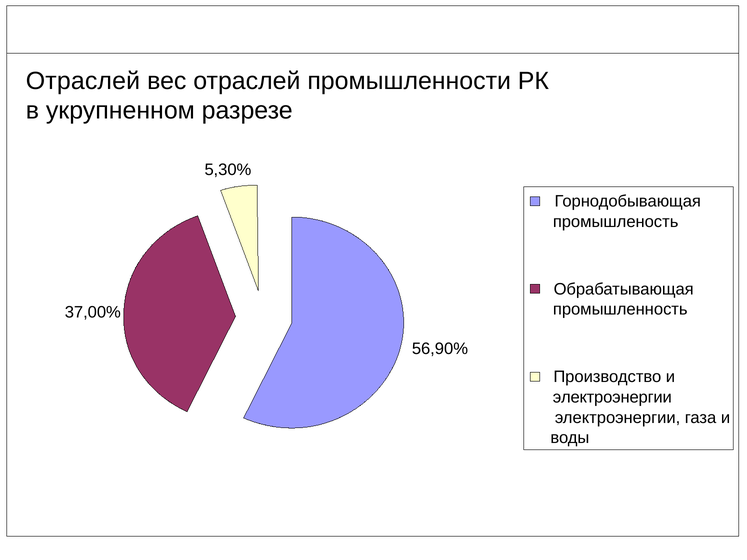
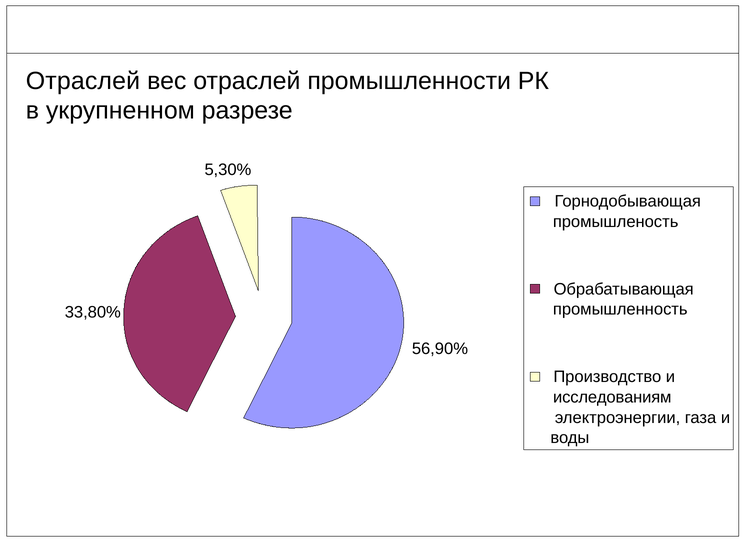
37,00%: 37,00% -> 33,80%
электроэнергии at (612, 397): электроэнергии -> исследованиям
